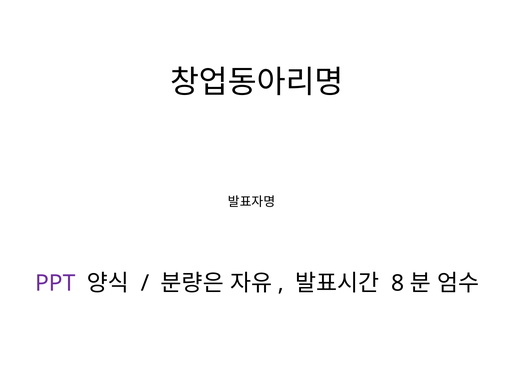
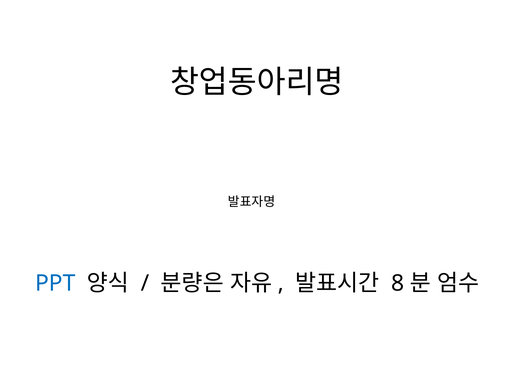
PPT colour: purple -> blue
